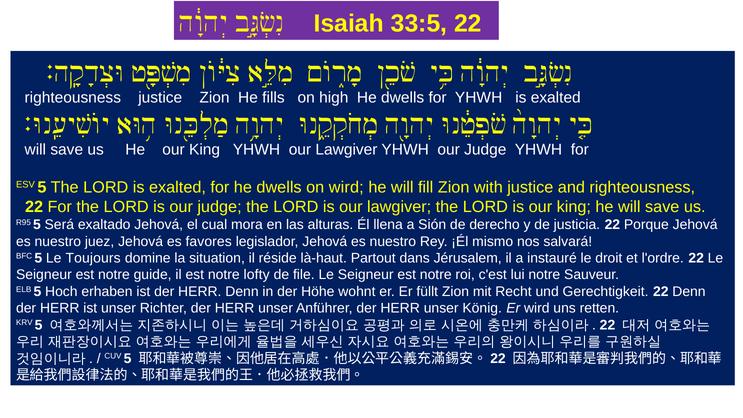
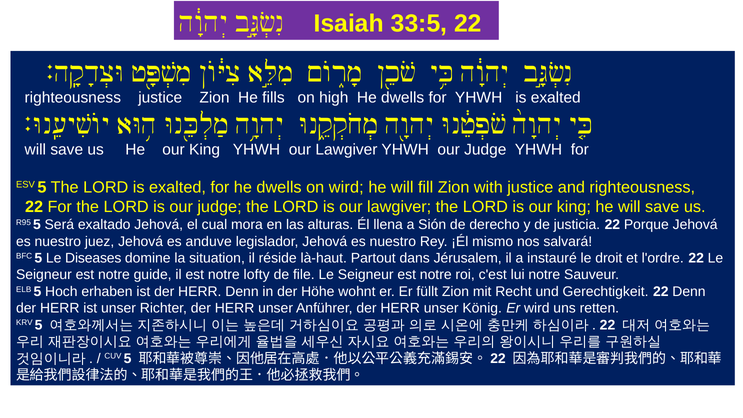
favores: favores -> anduve
Toujours: Toujours -> Diseases
